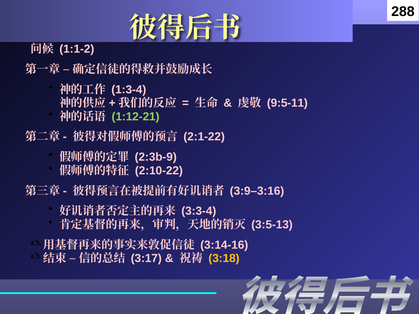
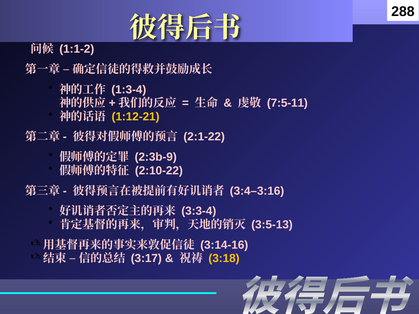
9:5-11: 9:5-11 -> 7:5-11
1:12-21 colour: light green -> yellow
3:9–3:16: 3:9–3:16 -> 3:4–3:16
